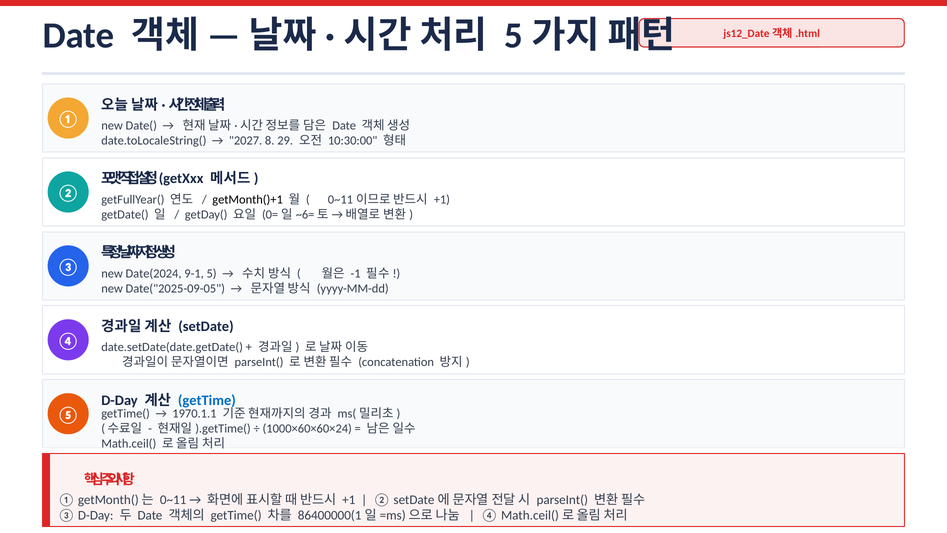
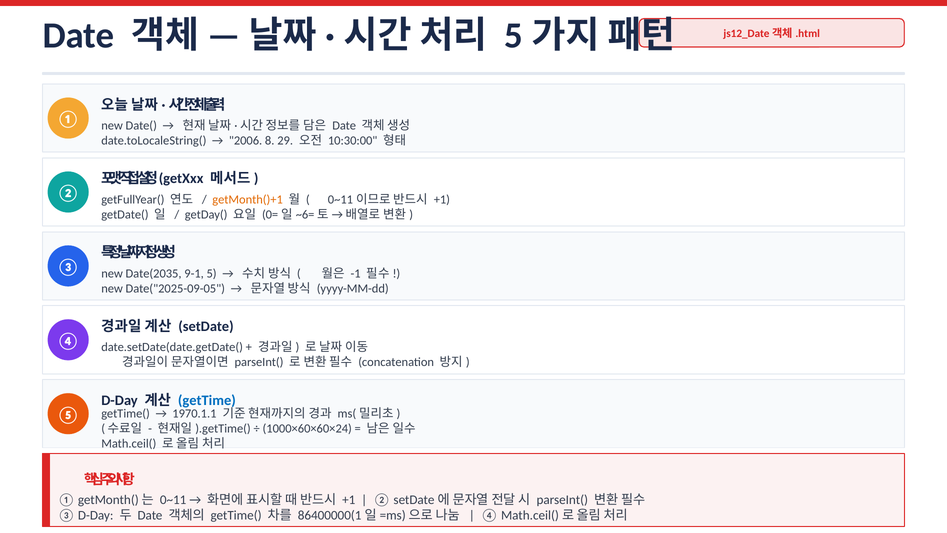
2027: 2027 -> 2006
getMonth()+1 colour: black -> orange
Date(2024: Date(2024 -> Date(2035
